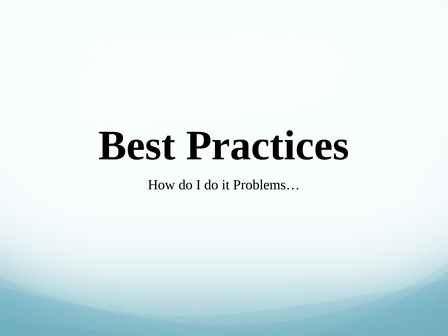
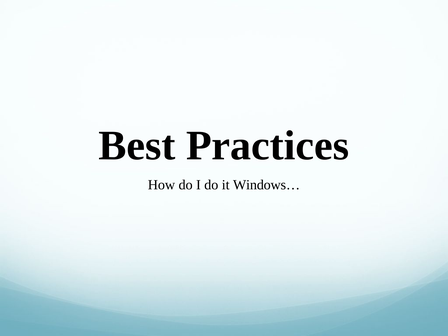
Problems…: Problems… -> Windows…
